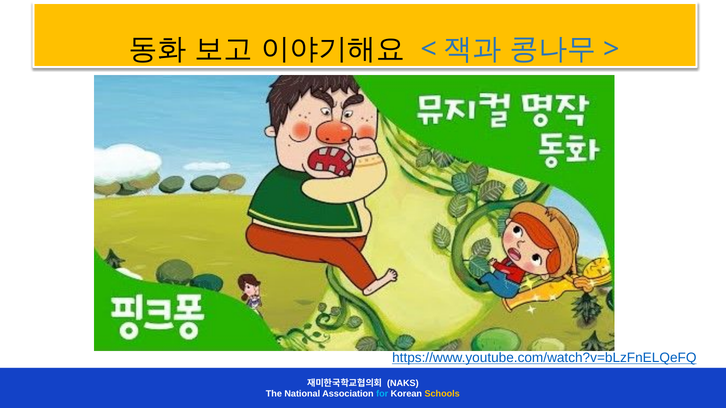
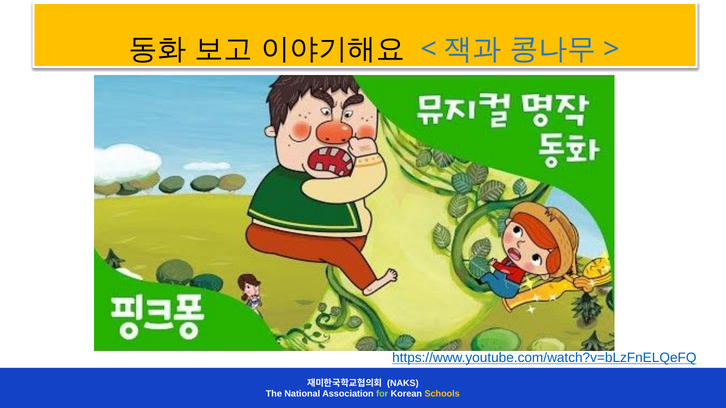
for colour: light blue -> light green
